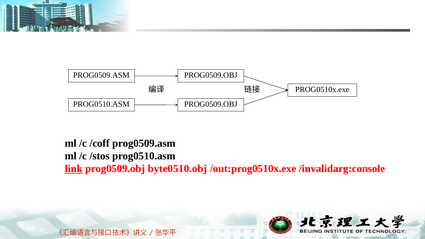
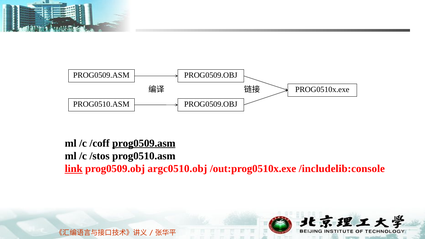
prog0509.asm at (144, 143) underline: none -> present
byte0510.obj: byte0510.obj -> argc0510.obj
/invalidarg:console: /invalidarg:console -> /includelib:console
